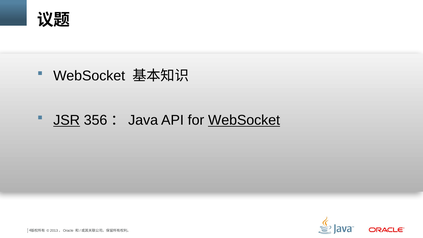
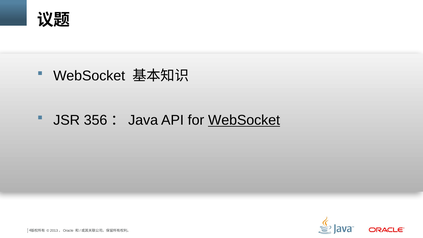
JSR underline: present -> none
